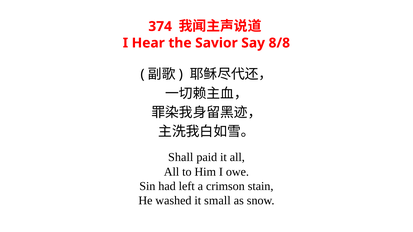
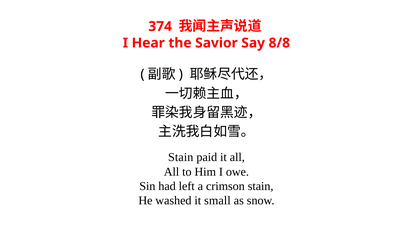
Shall at (181, 158): Shall -> Stain
